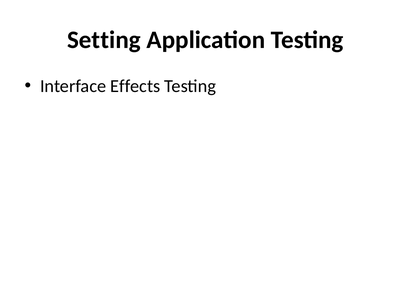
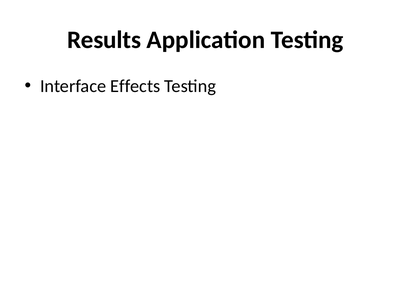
Setting: Setting -> Results
